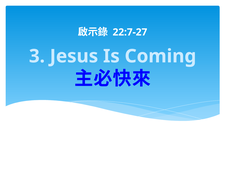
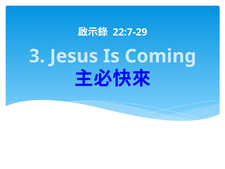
22:7-27: 22:7-27 -> 22:7-29
